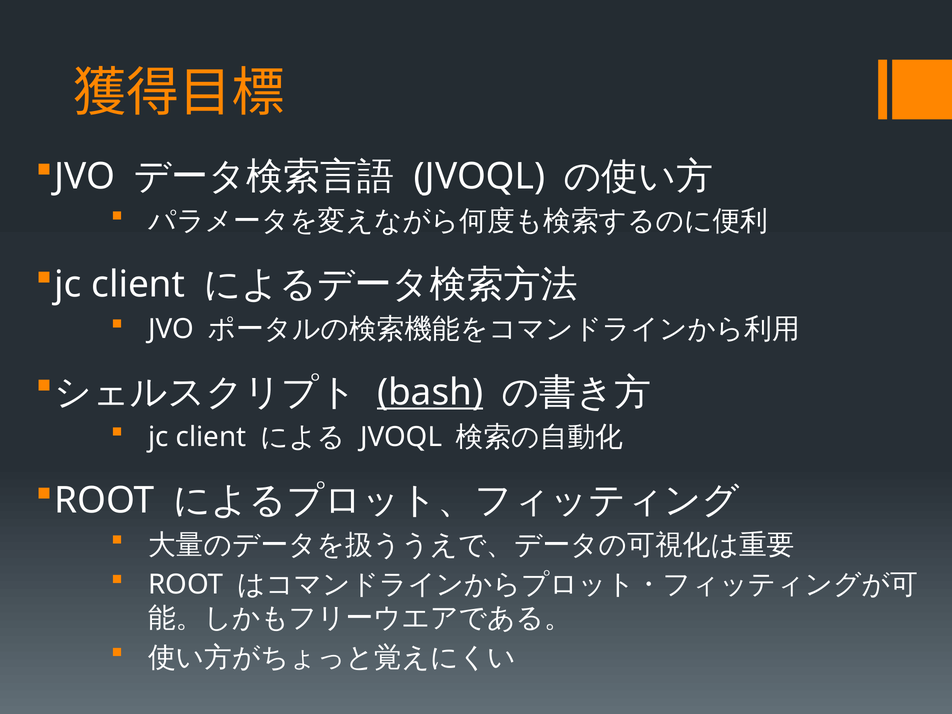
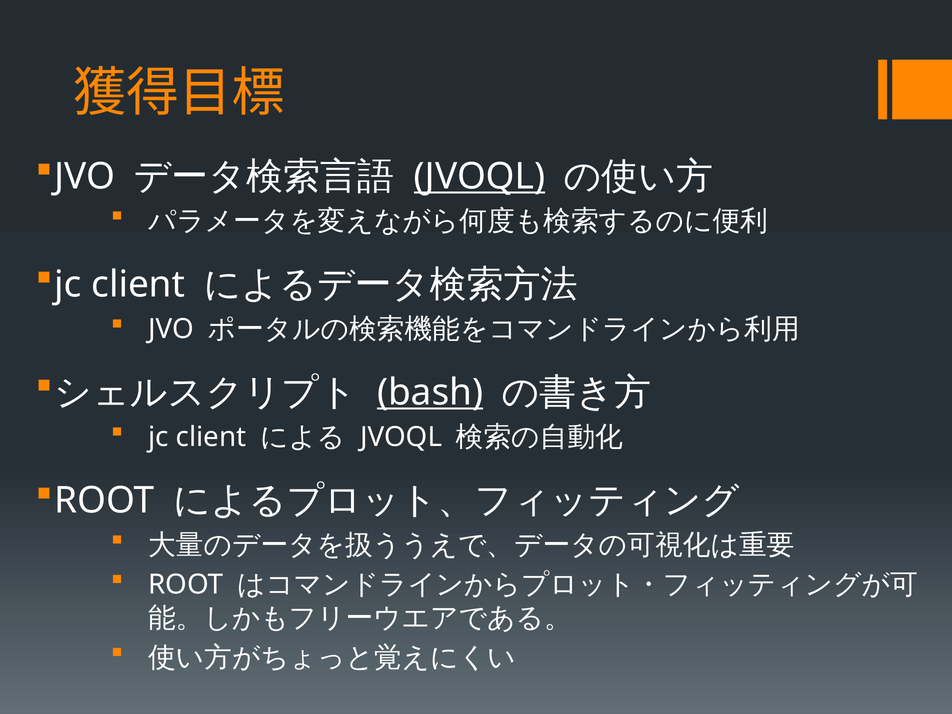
JVOQL at (480, 177) underline: none -> present
